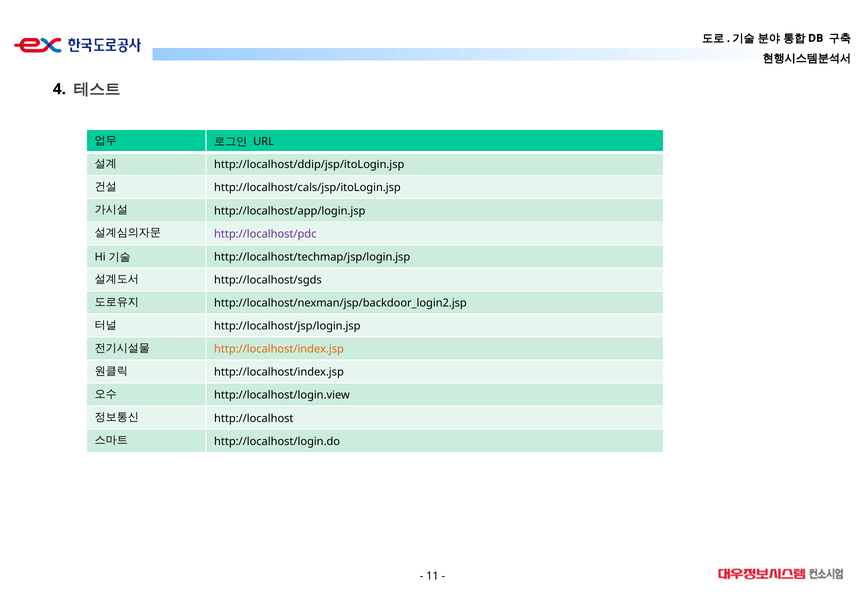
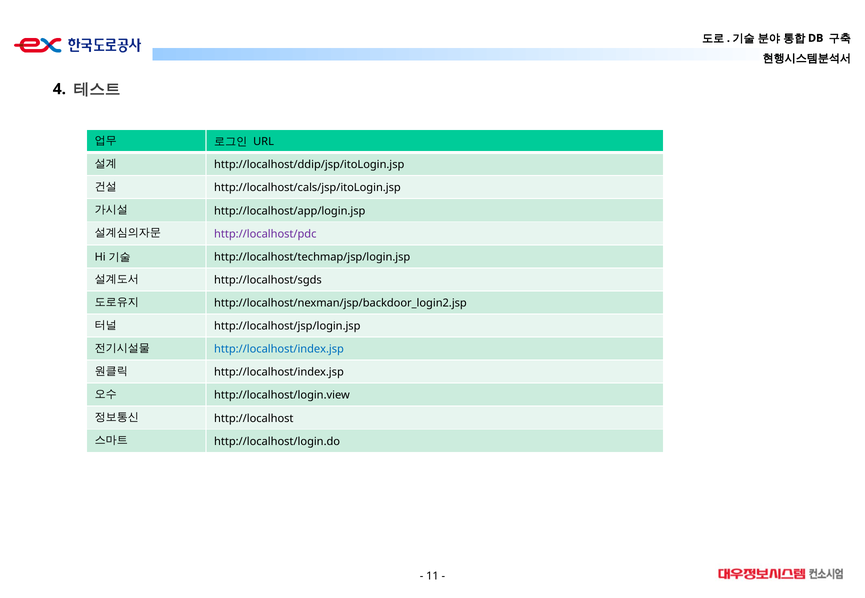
http://localhost/index.jsp at (279, 350) colour: orange -> blue
